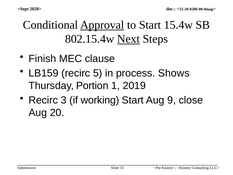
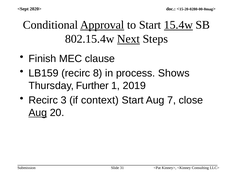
15.4w underline: none -> present
5: 5 -> 8
Portion: Portion -> Further
working: working -> context
9: 9 -> 7
Aug at (38, 112) underline: none -> present
